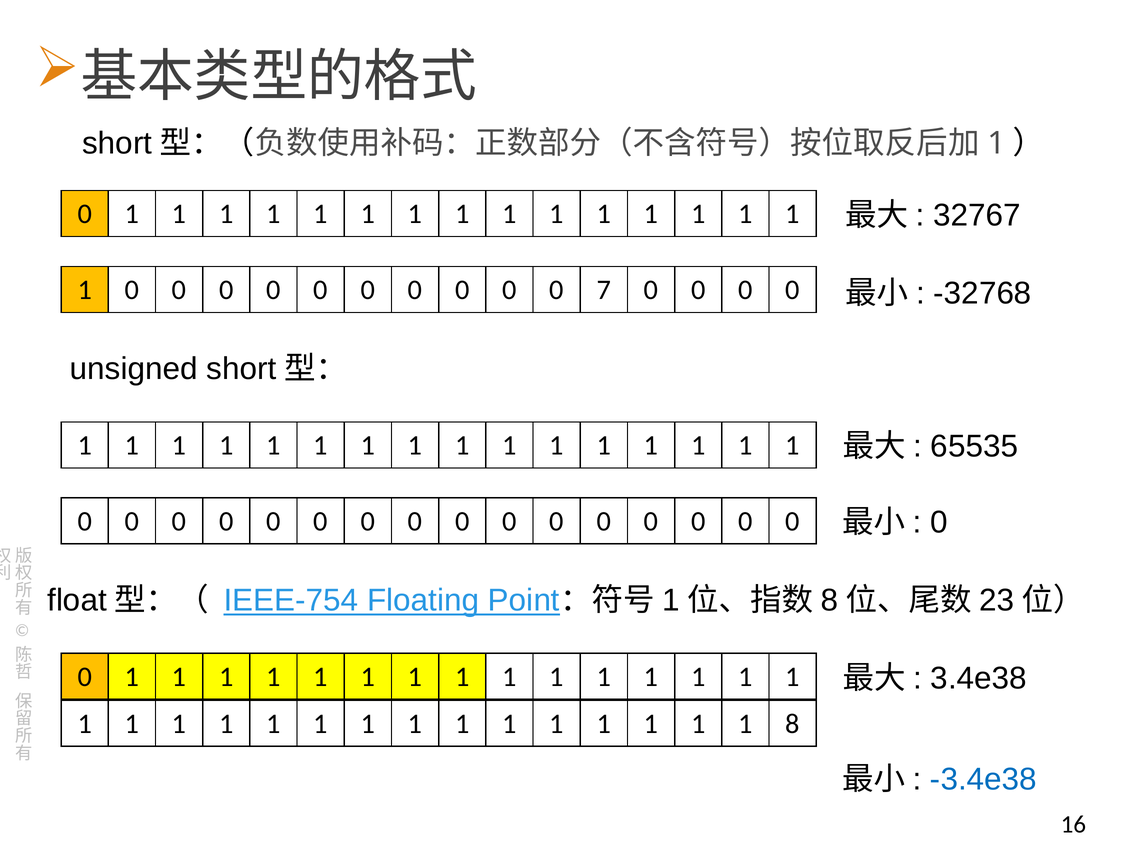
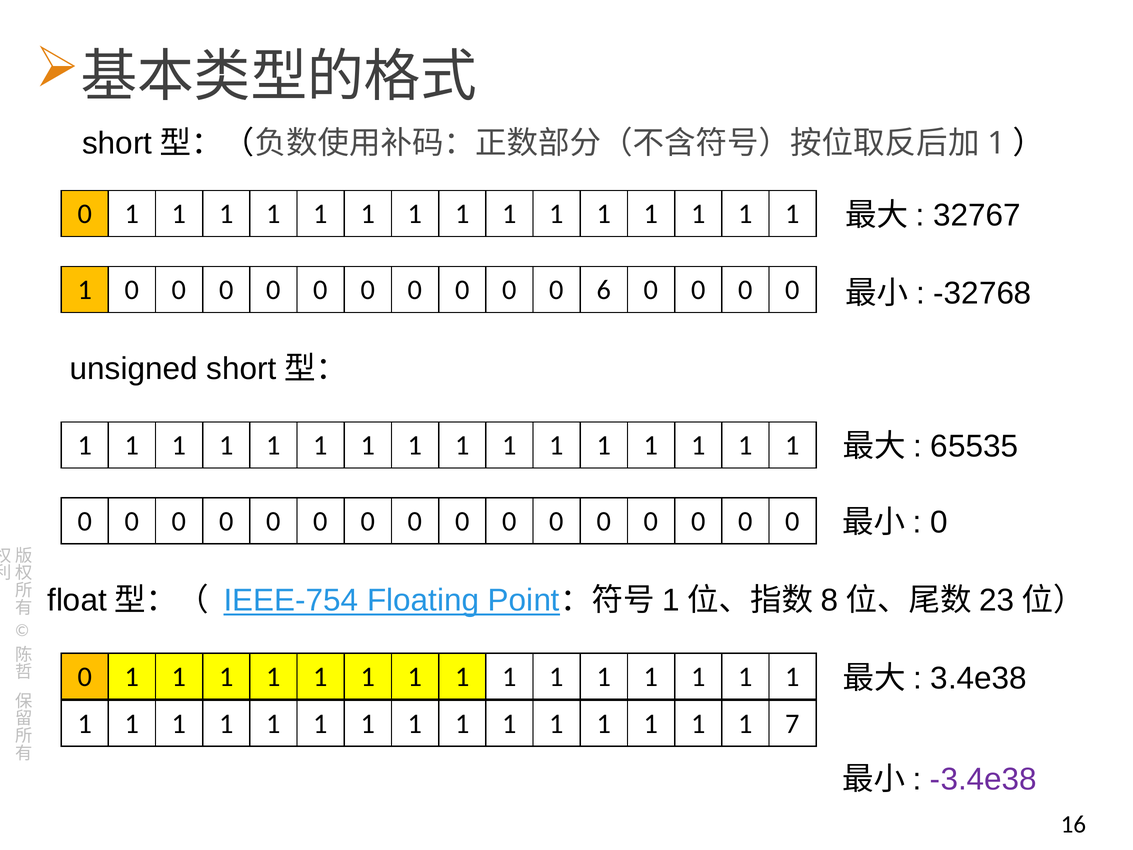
7: 7 -> 6
8: 8 -> 7
-3.4e38 colour: blue -> purple
